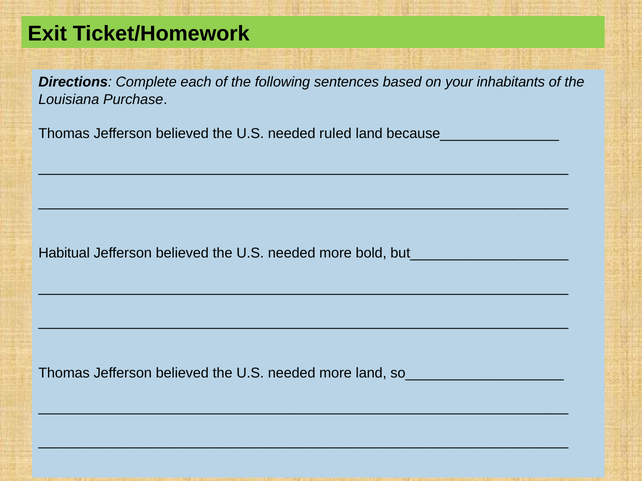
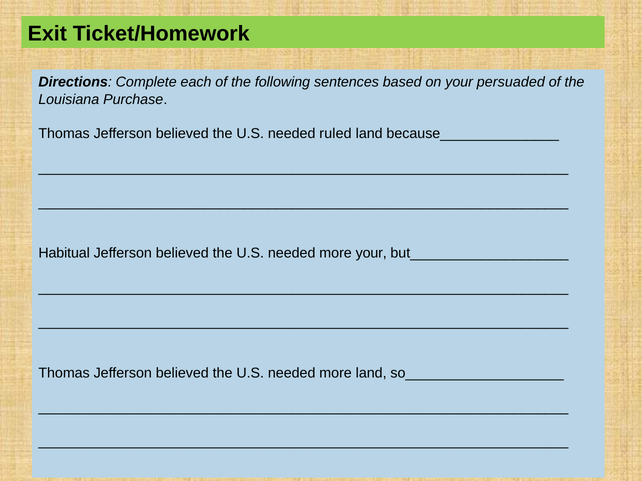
inhabitants: inhabitants -> persuaded
more bold: bold -> your
